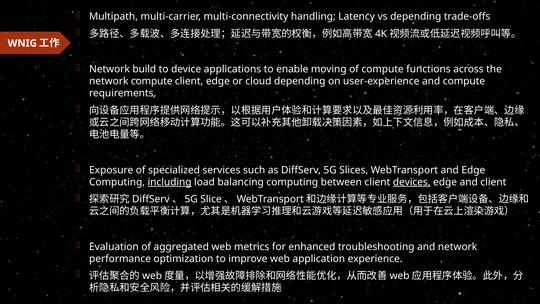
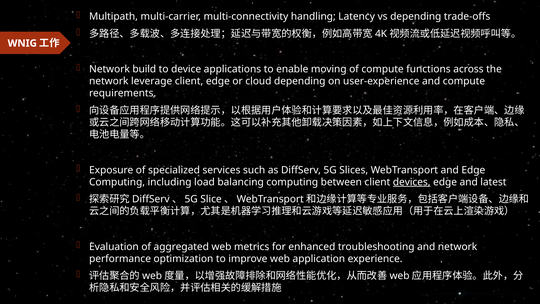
network compute: compute -> leverage
including underline: present -> none
and client: client -> latest
